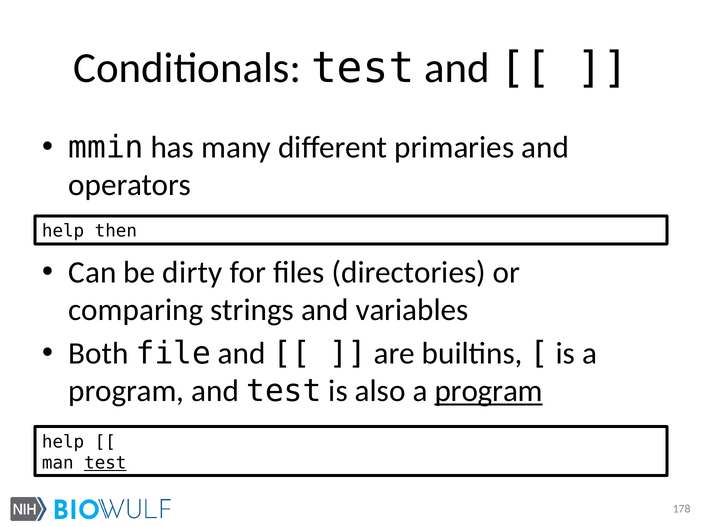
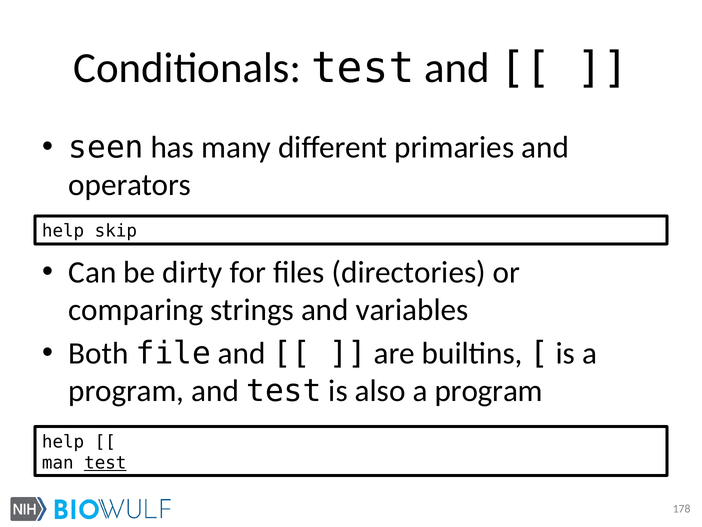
mmin: mmin -> seen
then: then -> skip
program at (489, 391) underline: present -> none
